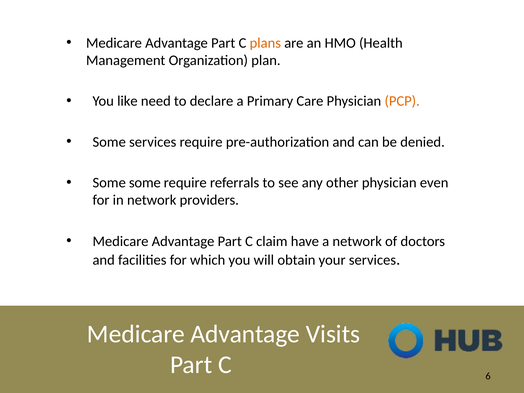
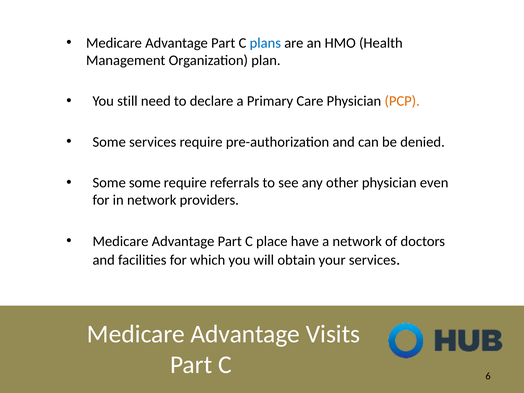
plans colour: orange -> blue
like: like -> still
claim: claim -> place
